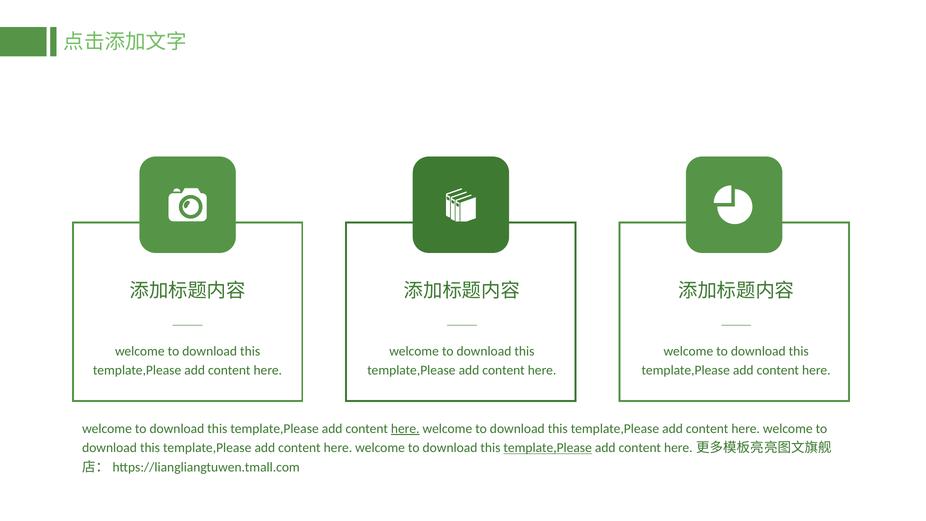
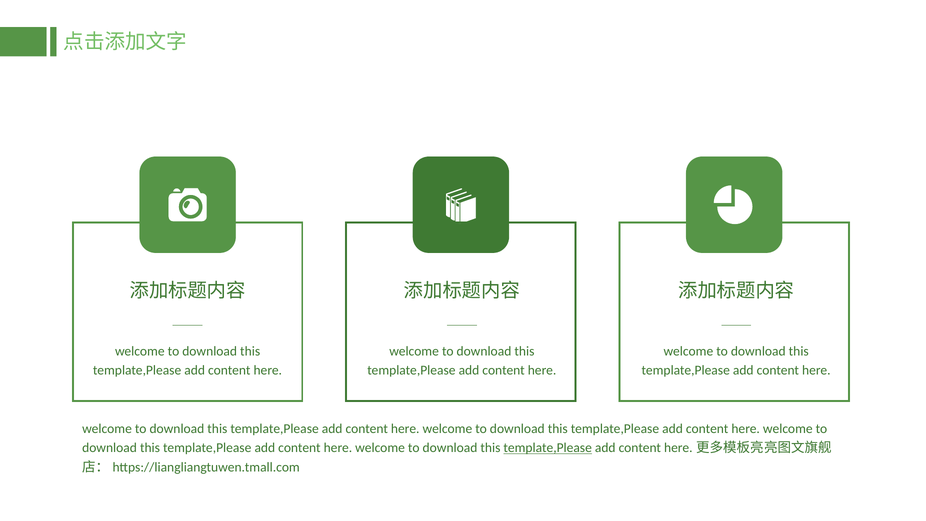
here at (405, 429) underline: present -> none
